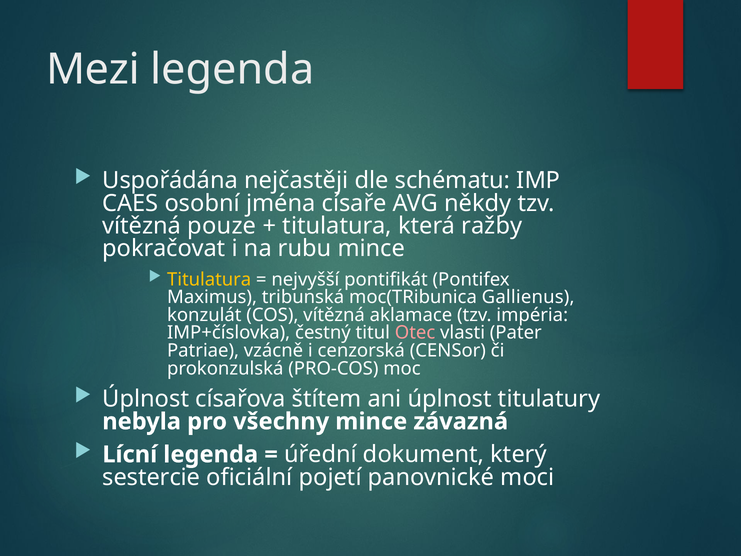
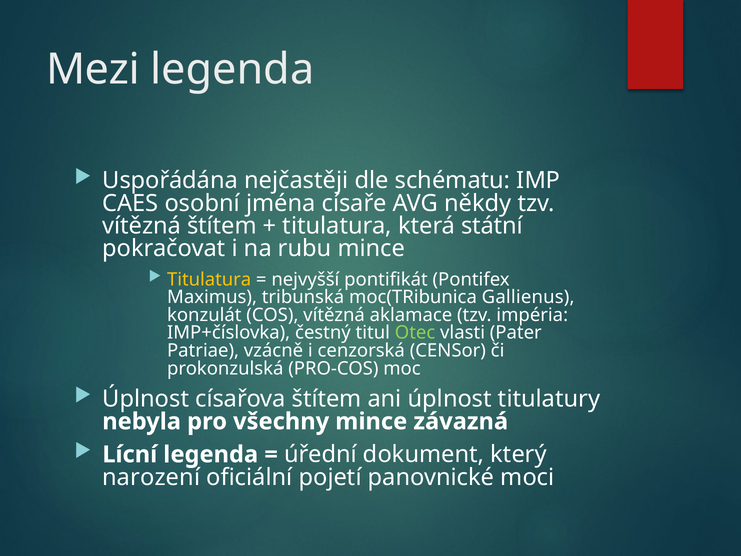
vítězná pouze: pouze -> štítem
ražby: ražby -> státní
Otec colour: pink -> light green
sestercie: sestercie -> narození
